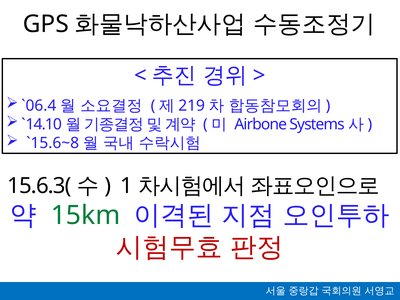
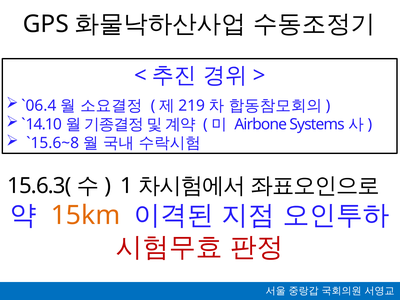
15km colour: green -> orange
